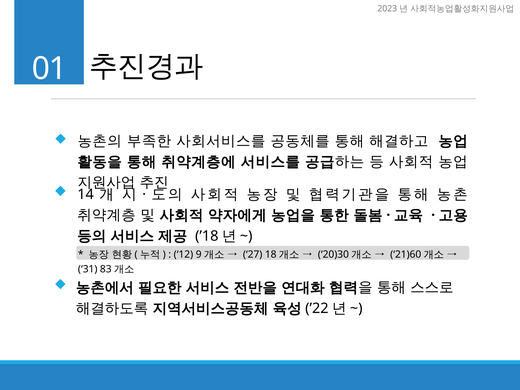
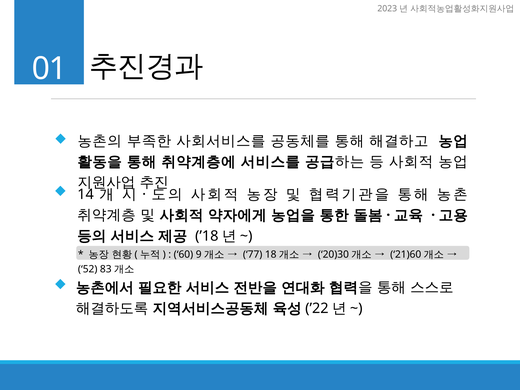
12: 12 -> 60
27: 27 -> 77
31: 31 -> 52
